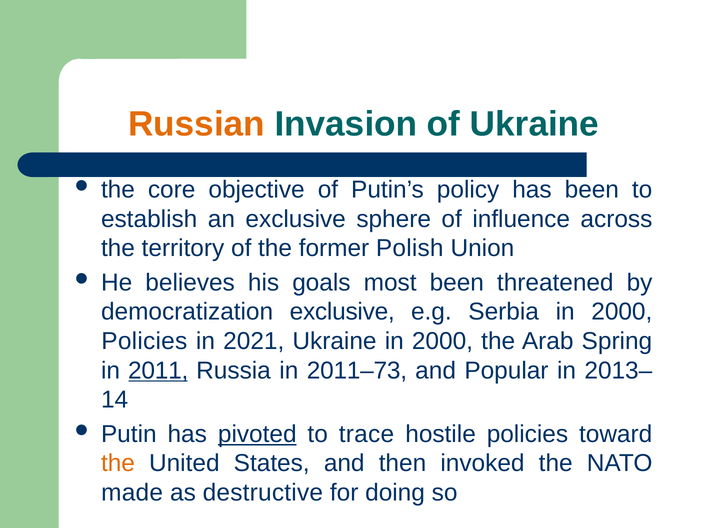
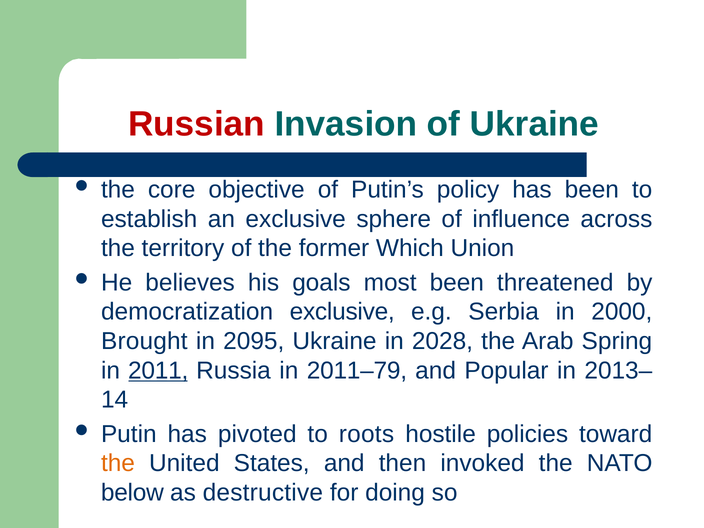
Russian colour: orange -> red
Polish: Polish -> Which
Policies at (144, 341): Policies -> Brought
2021: 2021 -> 2095
Ukraine in 2000: 2000 -> 2028
2011–73: 2011–73 -> 2011–79
pivoted underline: present -> none
trace: trace -> roots
made: made -> below
